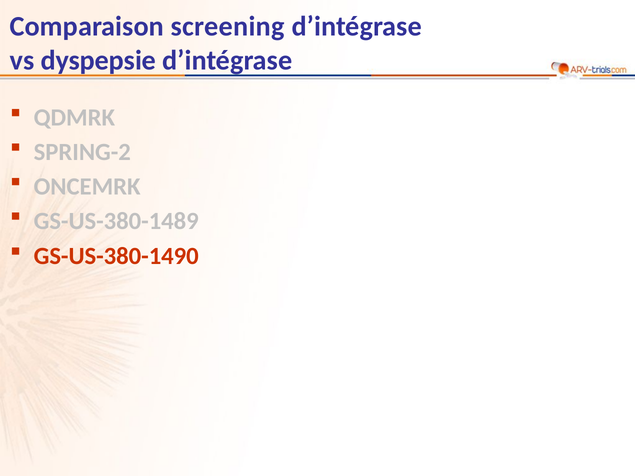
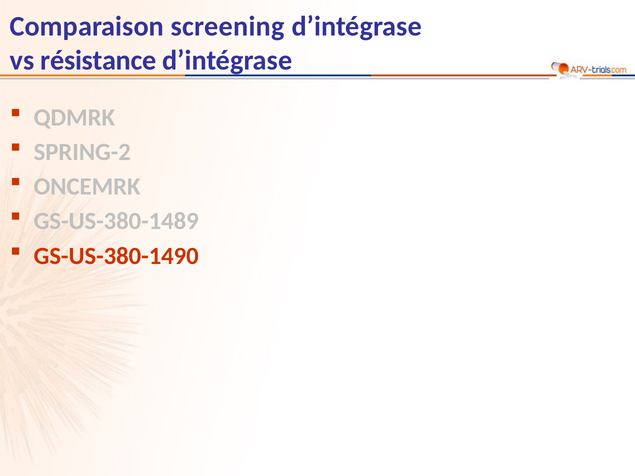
dyspepsie: dyspepsie -> résistance
